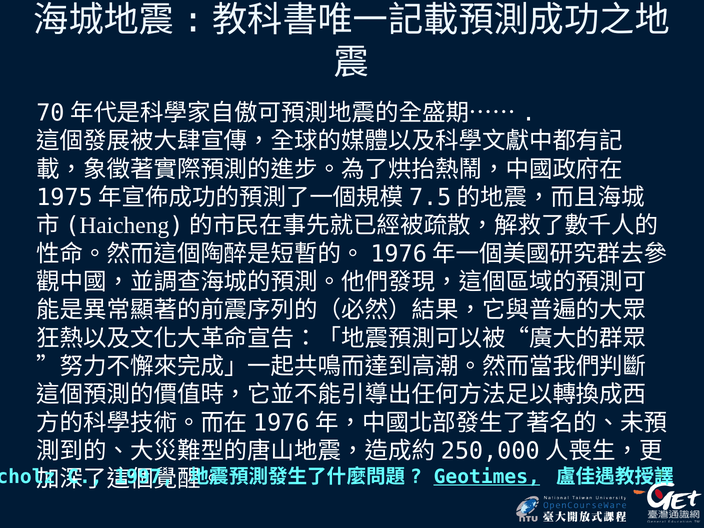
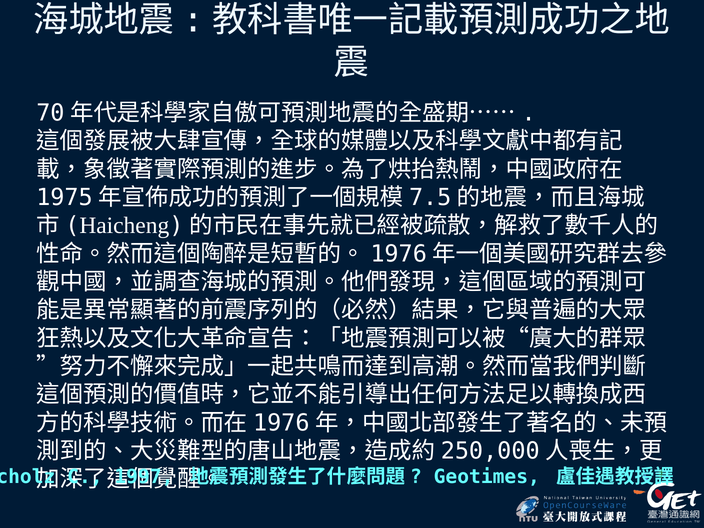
Geotimes underline: present -> none
